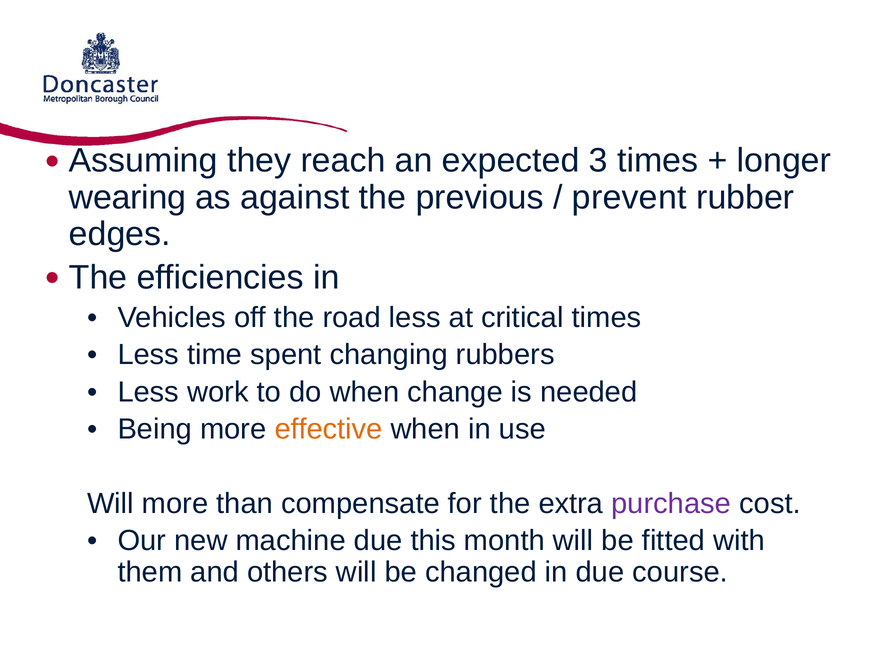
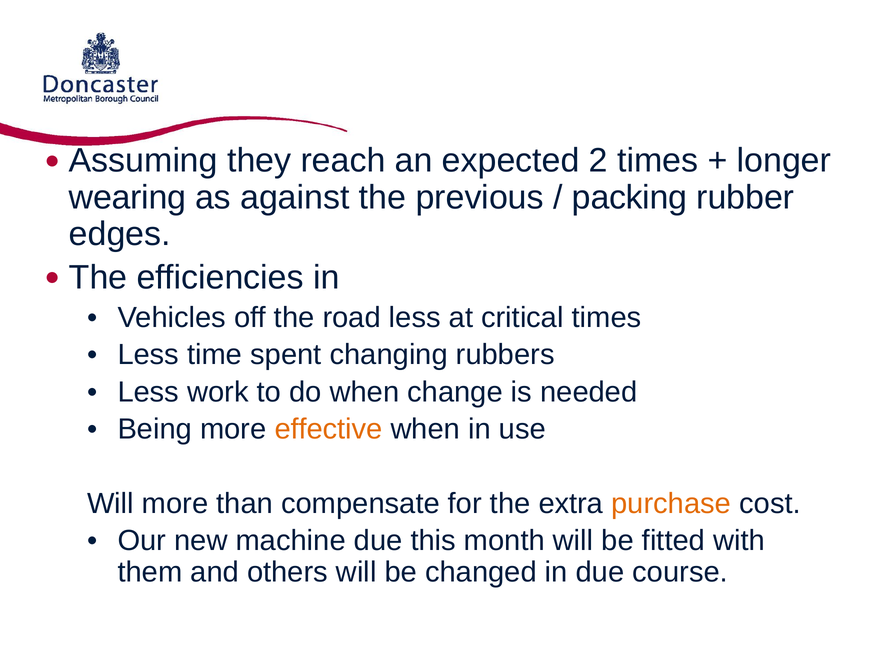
3: 3 -> 2
prevent: prevent -> packing
purchase colour: purple -> orange
